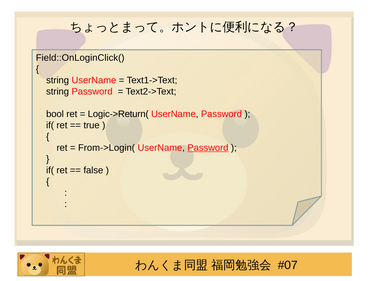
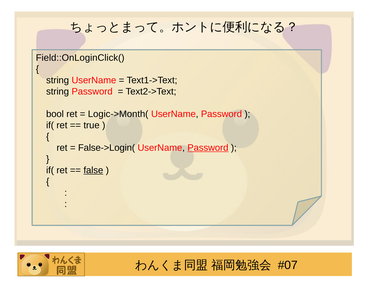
Logic->Return(: Logic->Return( -> Logic->Month(
From->Login(: From->Login( -> False->Login(
false underline: none -> present
